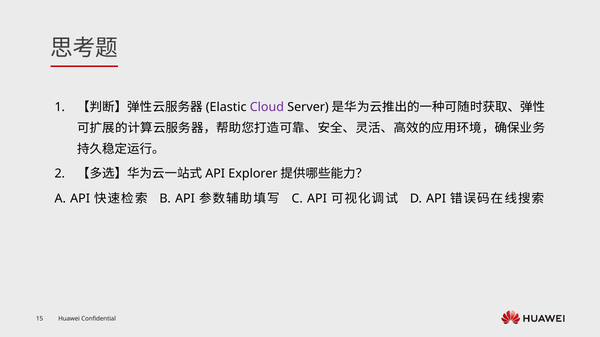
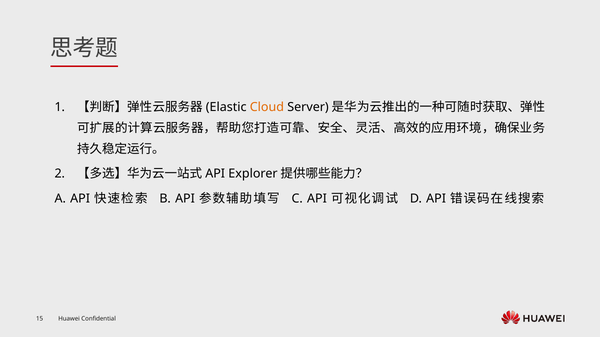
Cloud colour: purple -> orange
